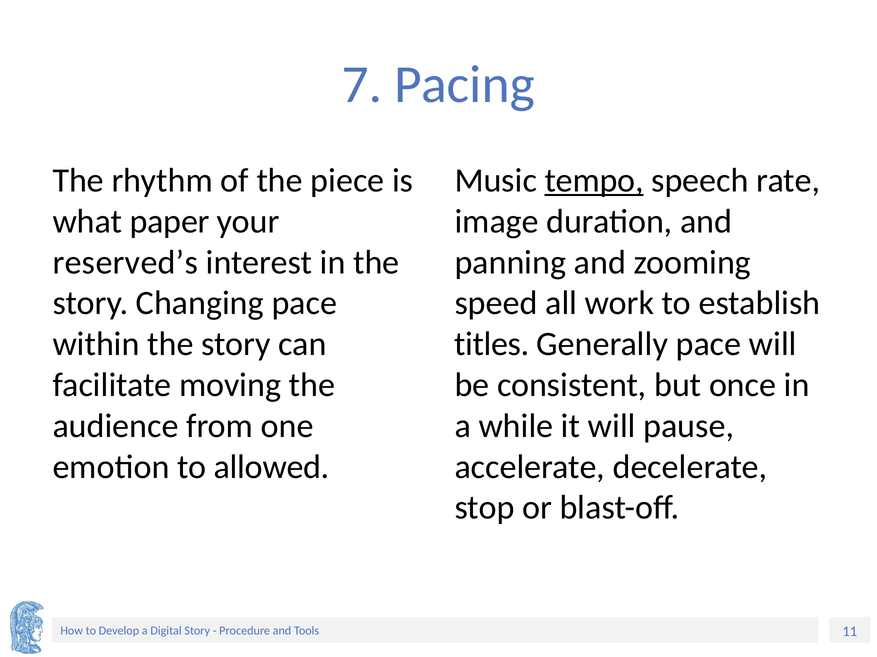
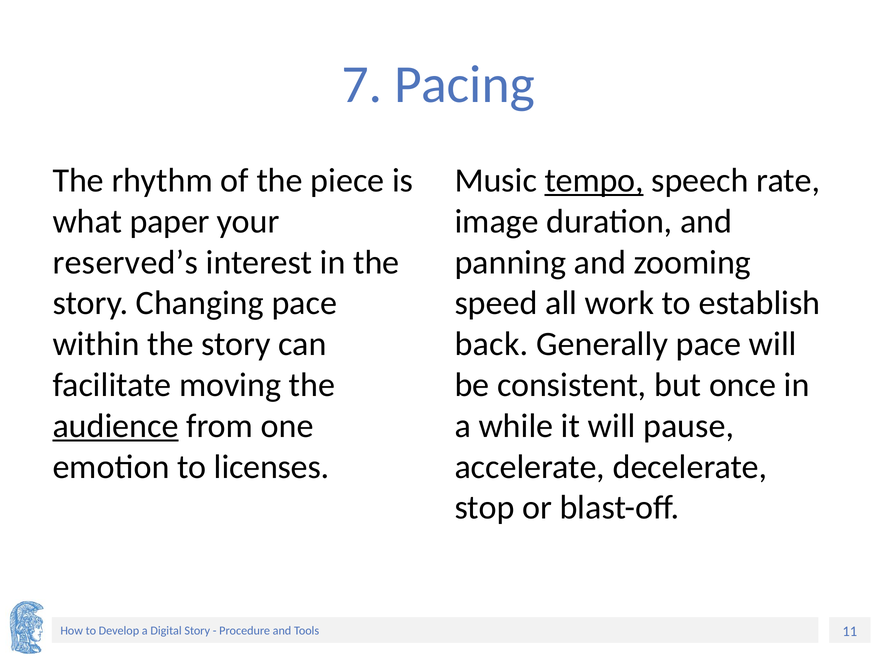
titles: titles -> back
audience underline: none -> present
allowed: allowed -> licenses
